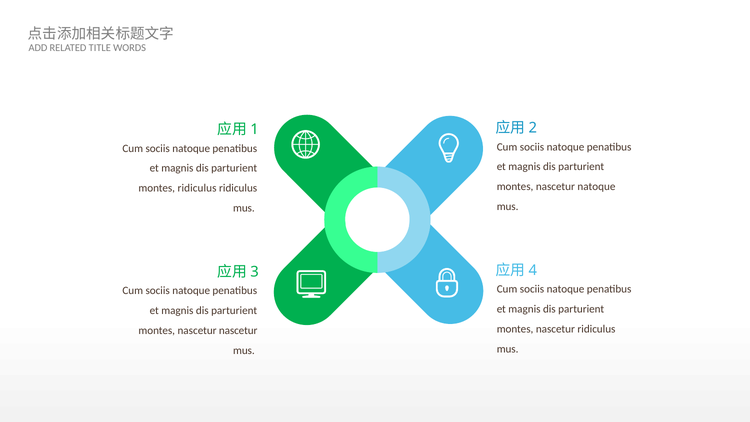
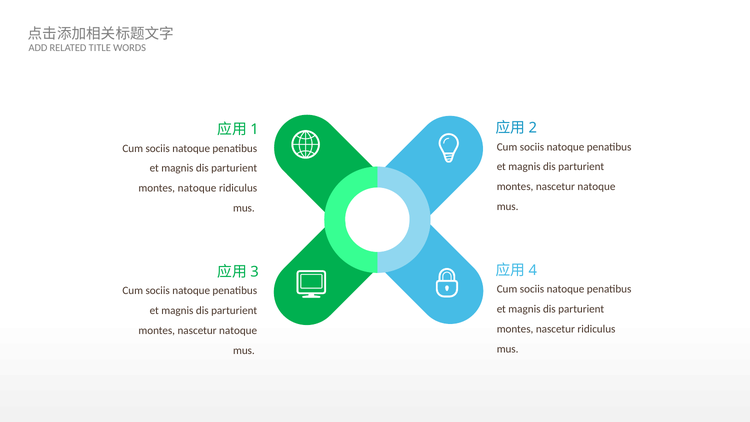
montes ridiculus: ridiculus -> natoque
nascetur at (238, 331): nascetur -> natoque
